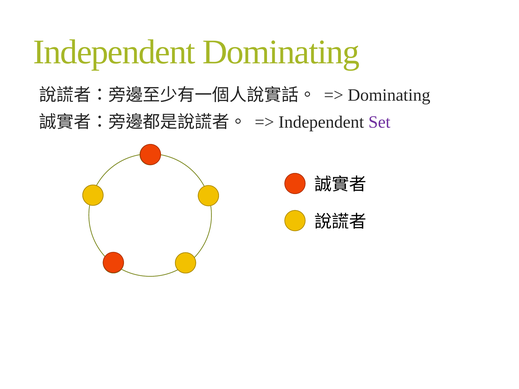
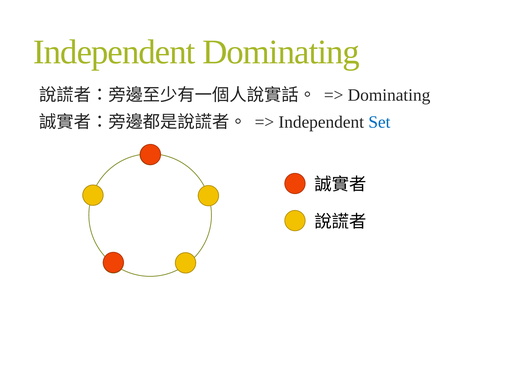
Set colour: purple -> blue
